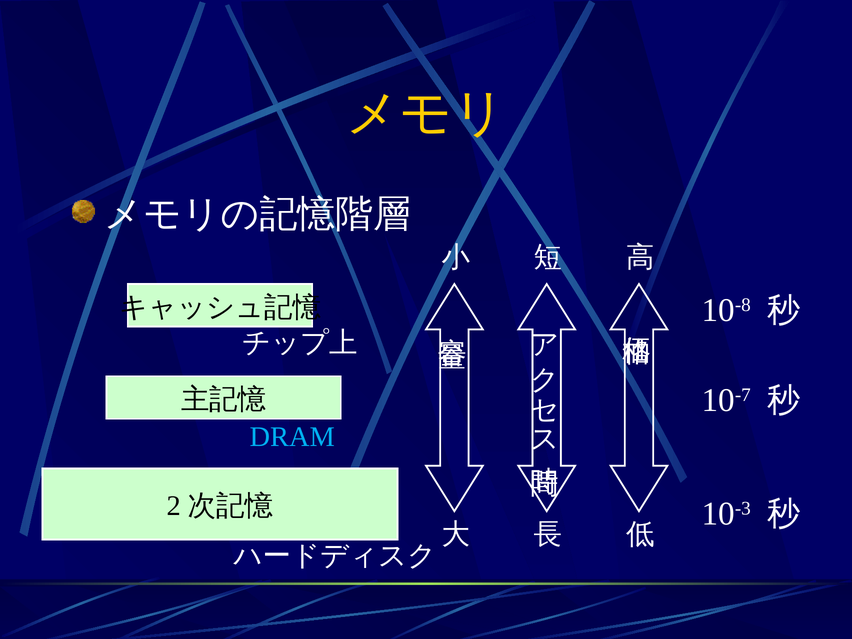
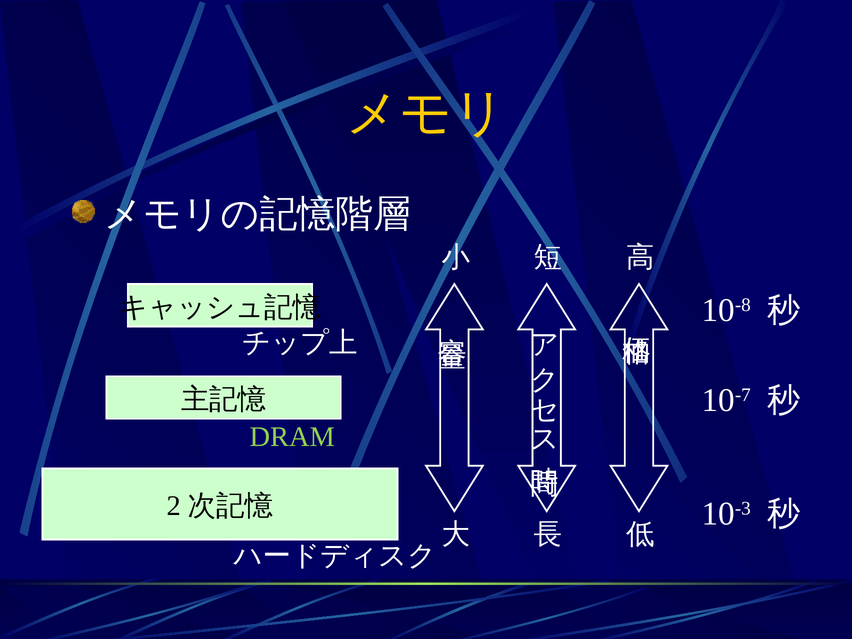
DRAM colour: light blue -> light green
